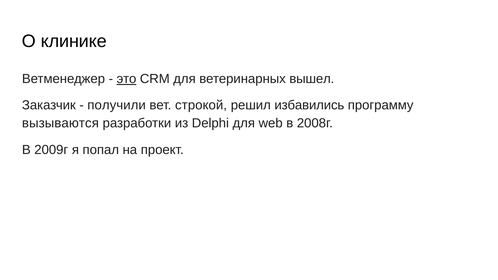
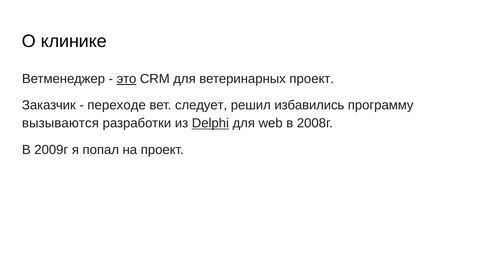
ветеринарных вышел: вышел -> проект
получили: получили -> переходе
строкой: строкой -> следует
Delphi underline: none -> present
